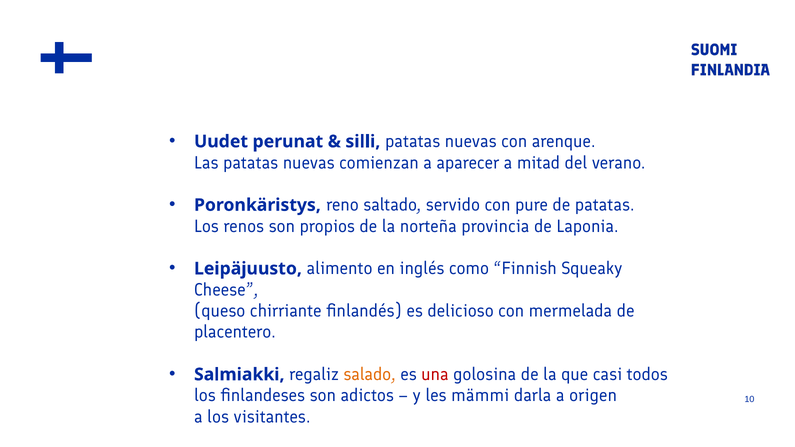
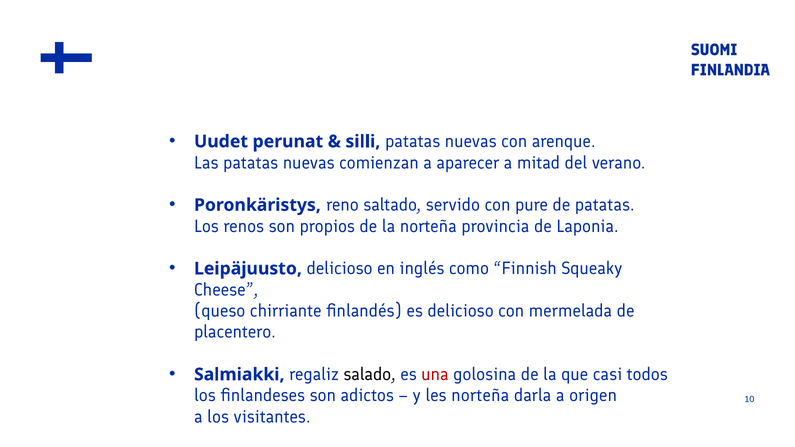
Leipäjuusto alimento: alimento -> delicioso
salado colour: orange -> black
les mämmi: mämmi -> norteña
